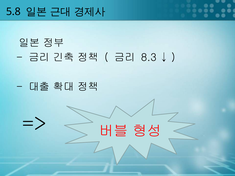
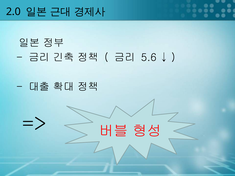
5.8: 5.8 -> 2.0
8.3: 8.3 -> 5.6
